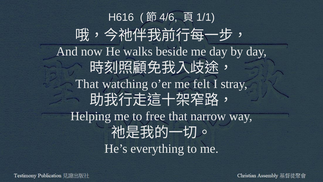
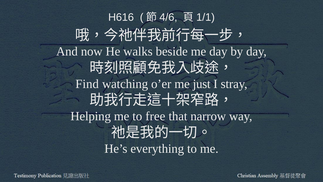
That at (87, 84): That -> Find
felt: felt -> just
